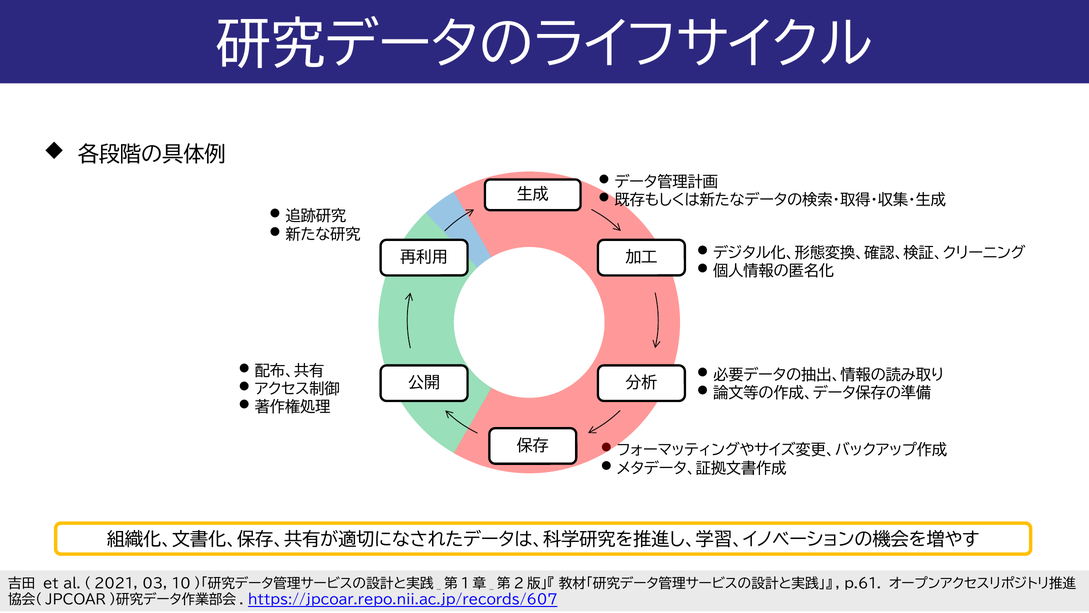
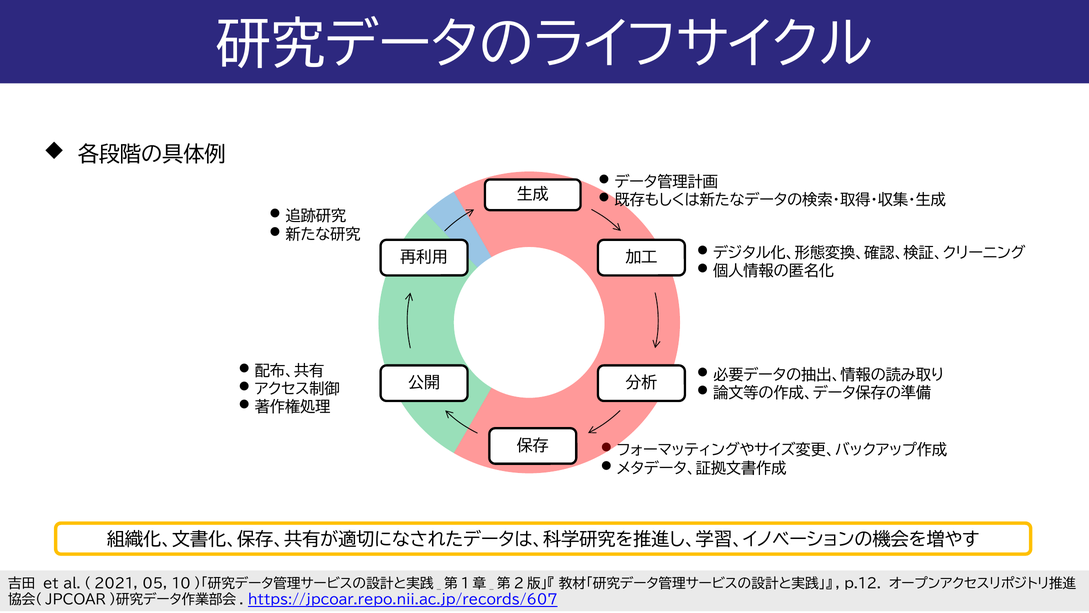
03: 03 -> 05
p.61: p.61 -> p.12
